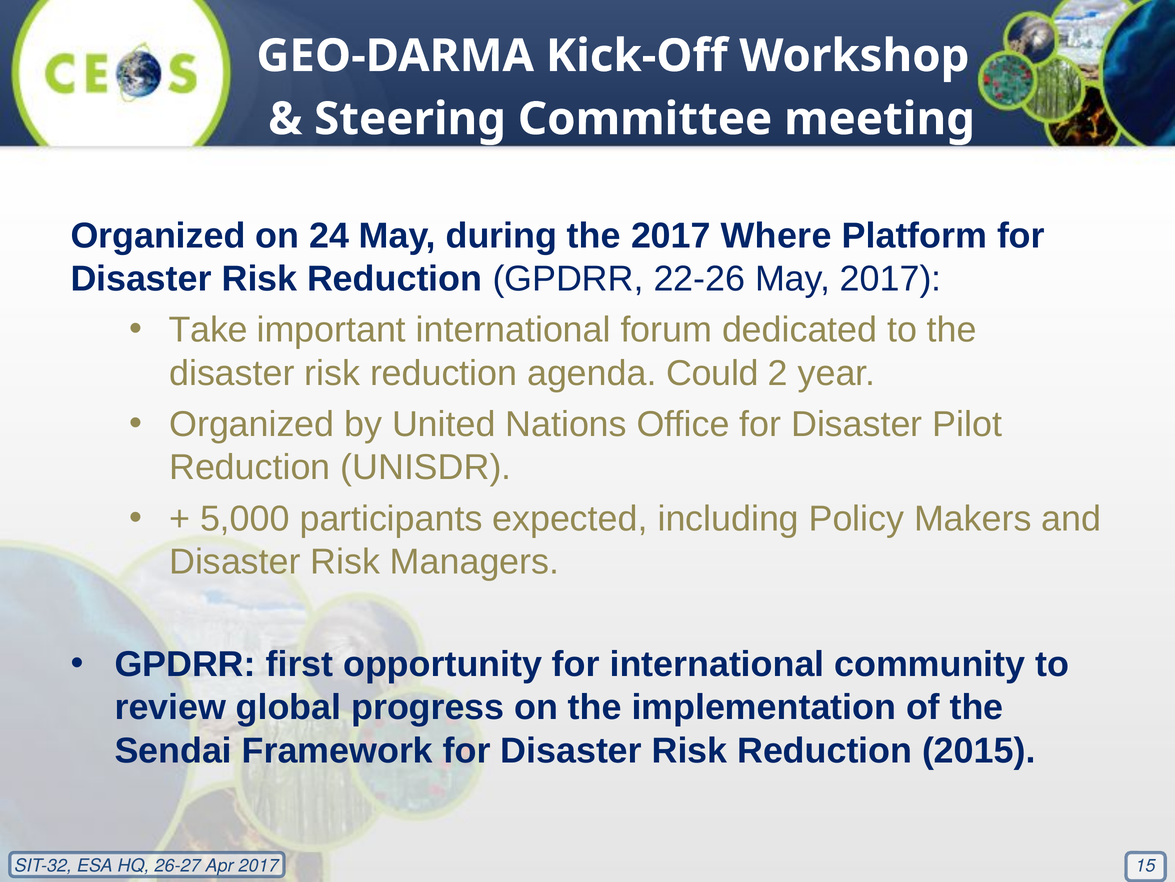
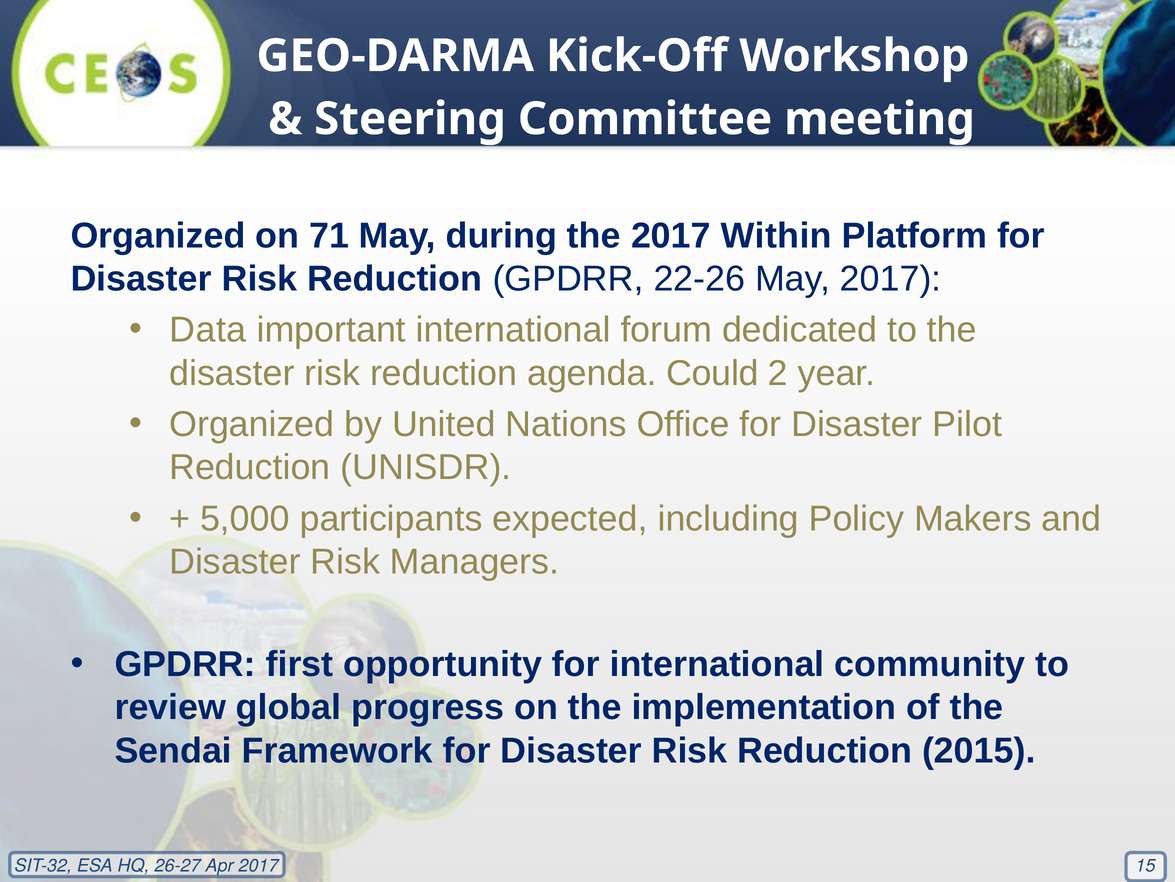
24: 24 -> 71
Where: Where -> Within
Take: Take -> Data
